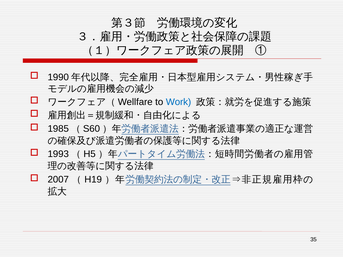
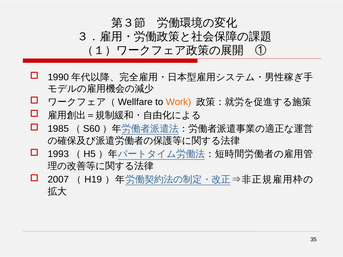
Work colour: blue -> orange
